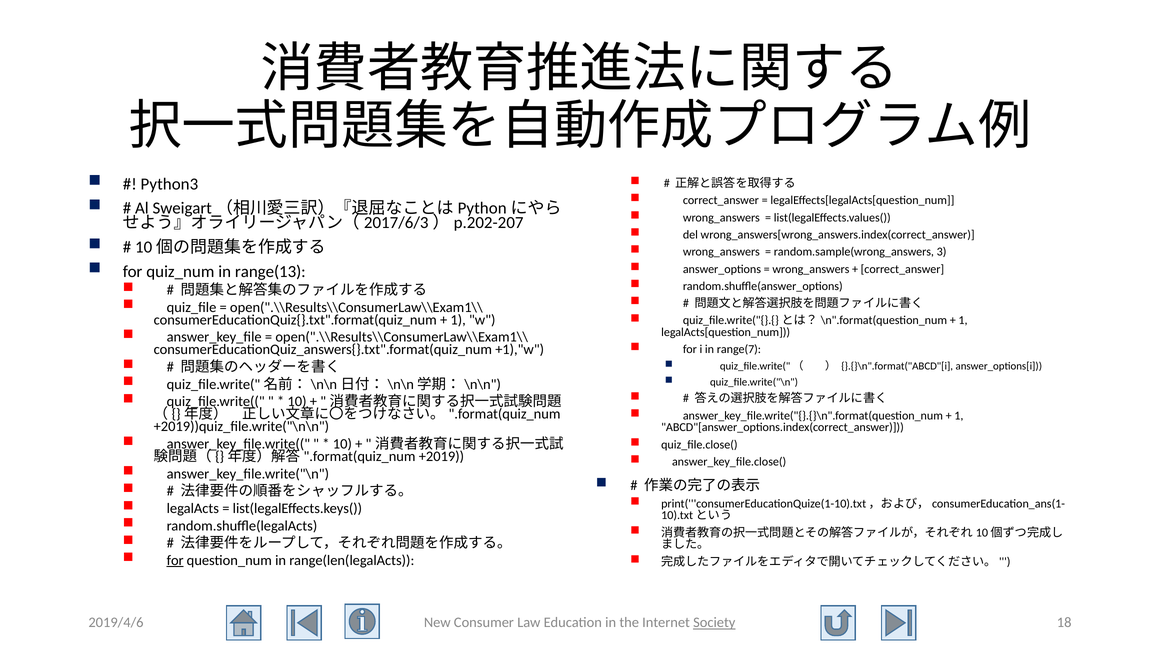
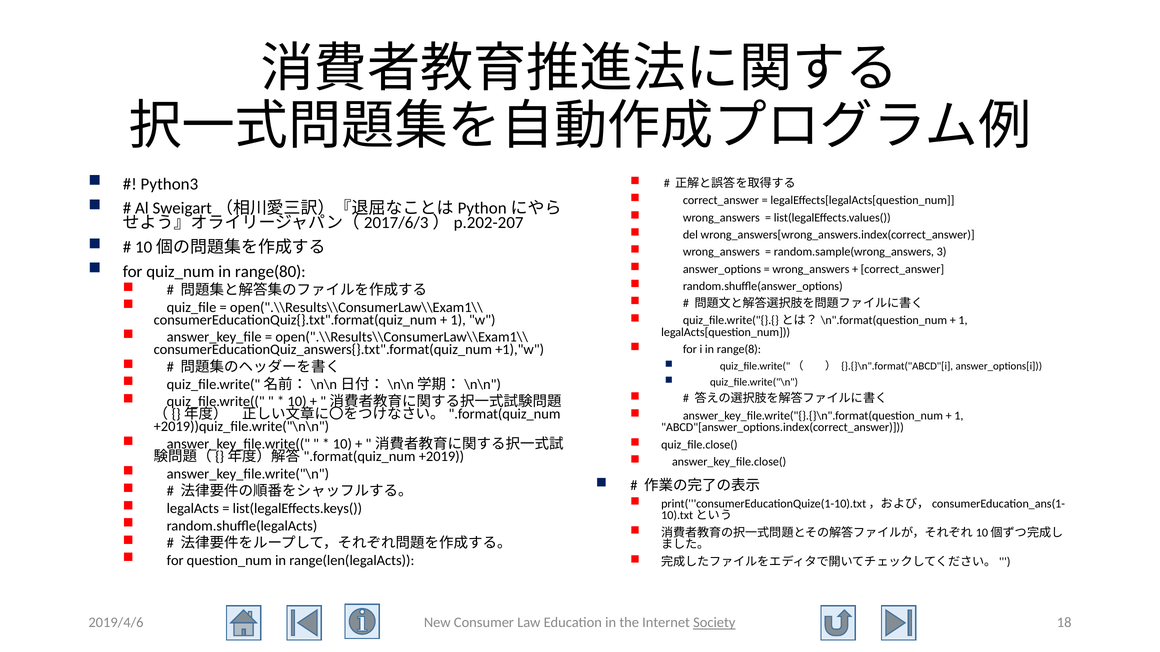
range(13: range(13 -> range(80
range(7: range(7 -> range(8
for at (175, 561) underline: present -> none
